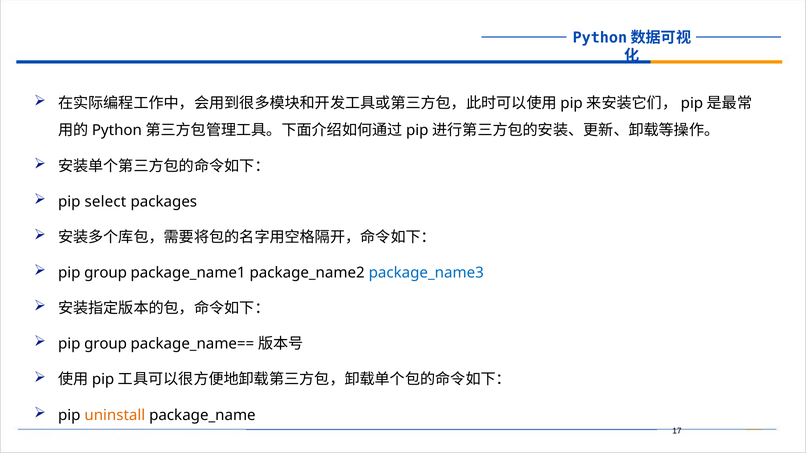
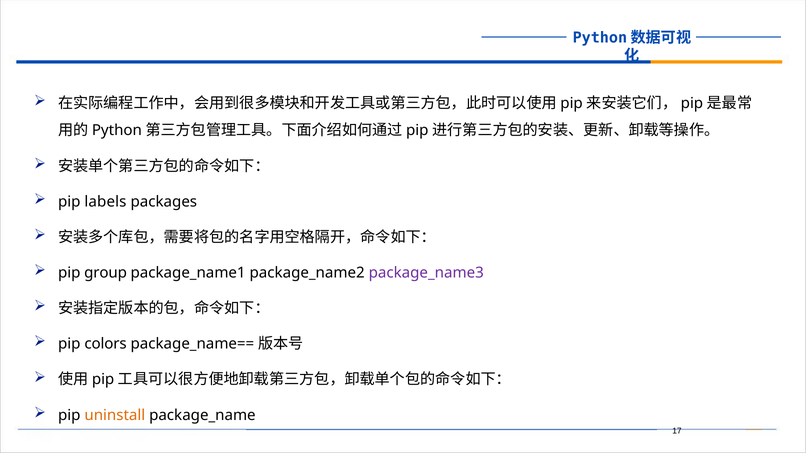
select: select -> labels
package_name3 colour: blue -> purple
group at (106, 344): group -> colors
